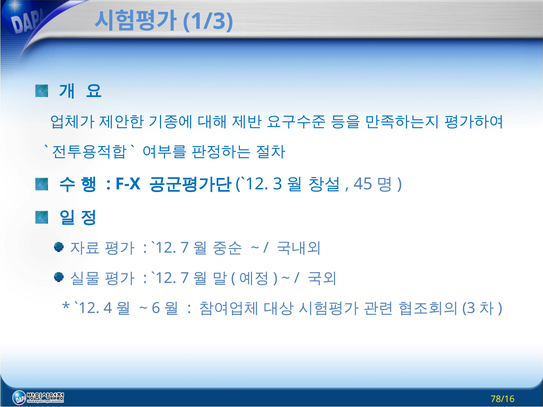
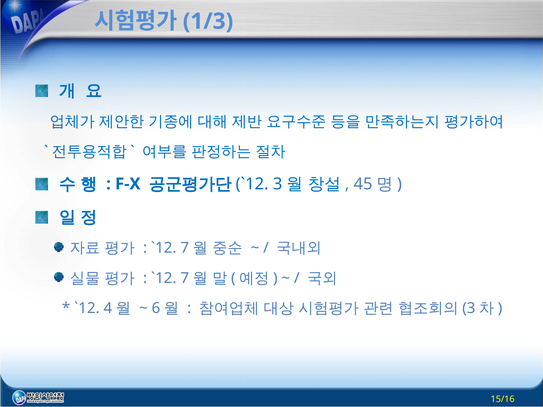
78/16: 78/16 -> 15/16
